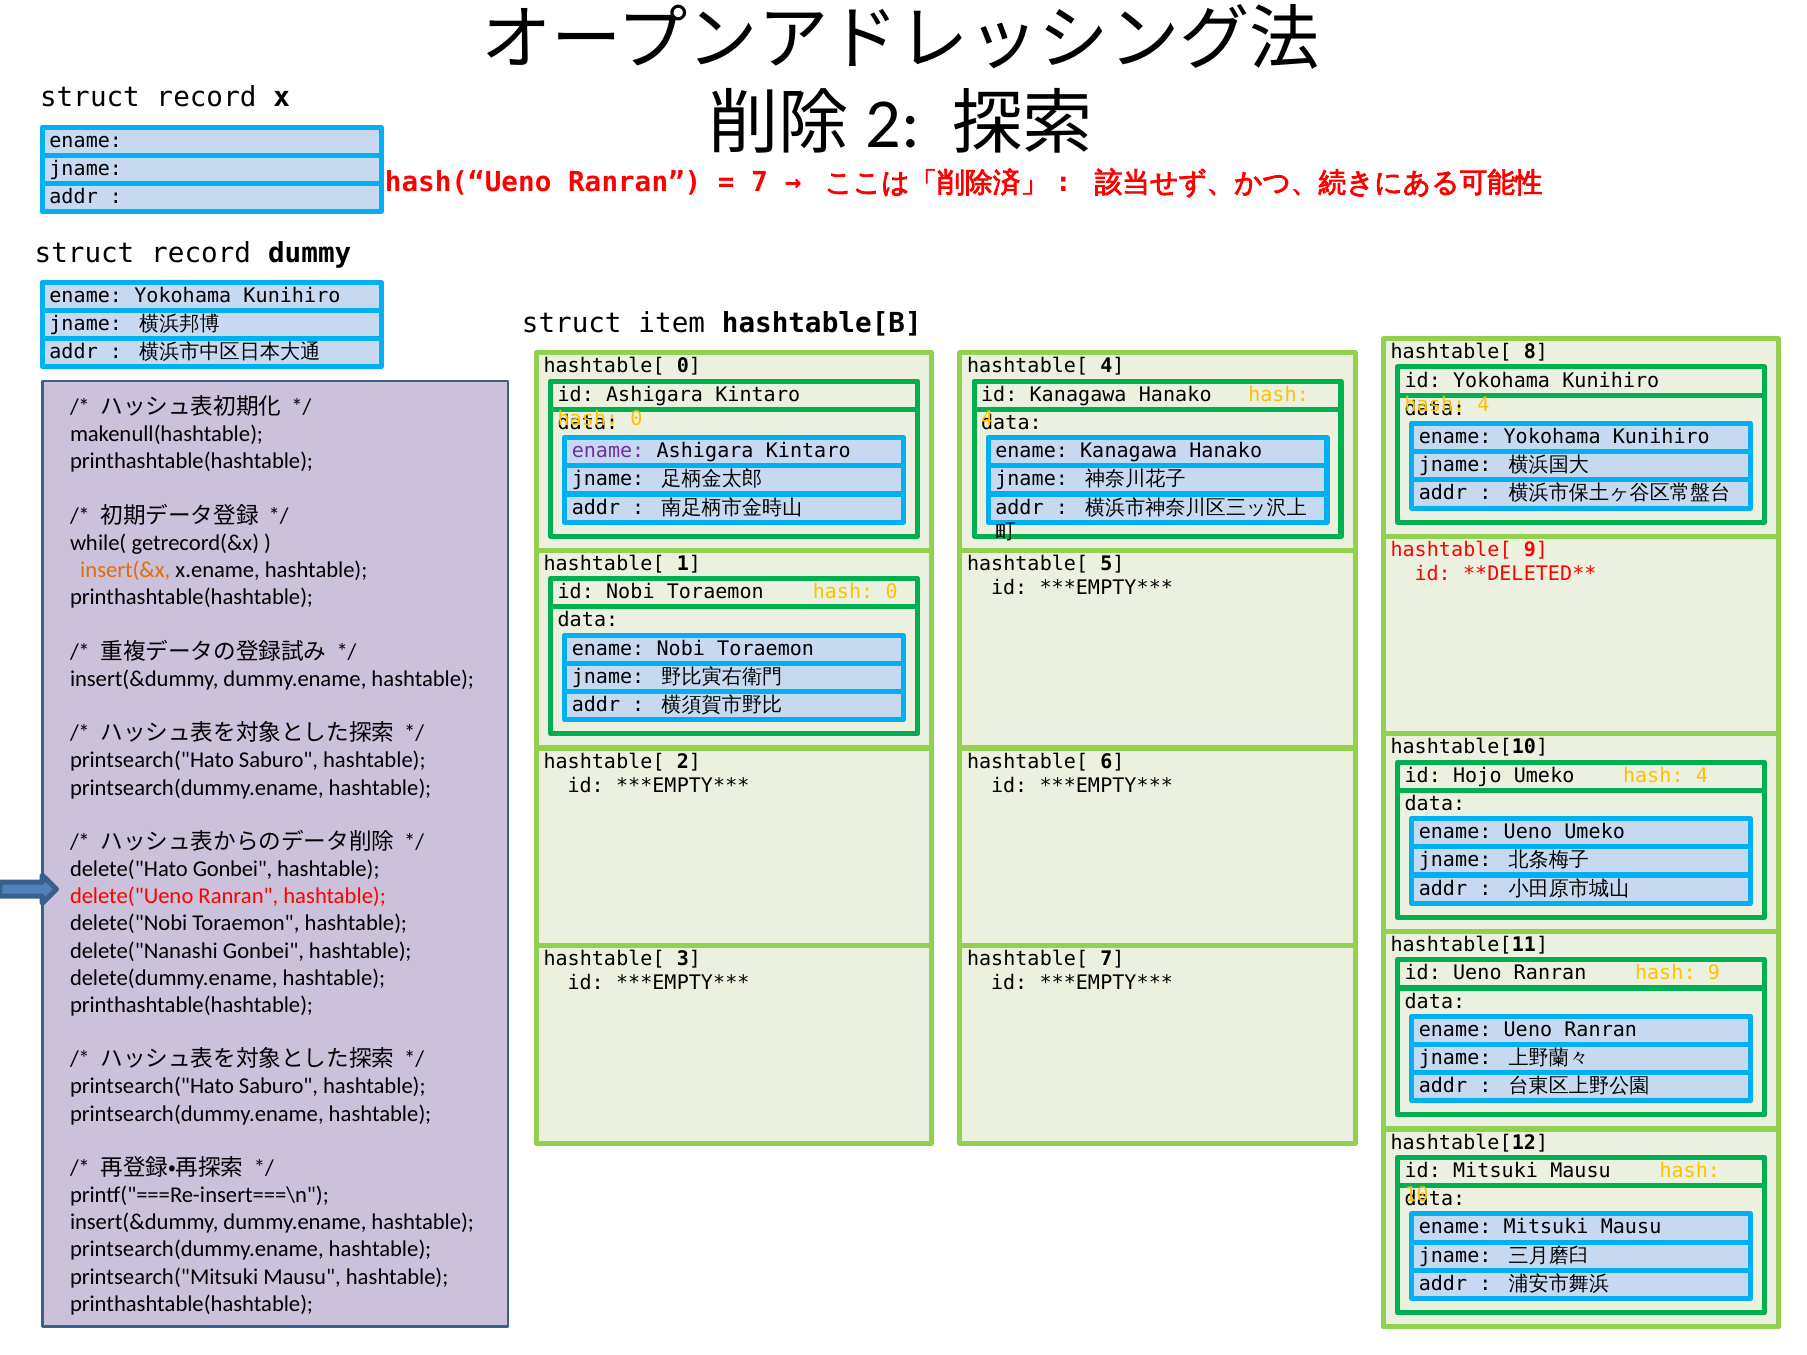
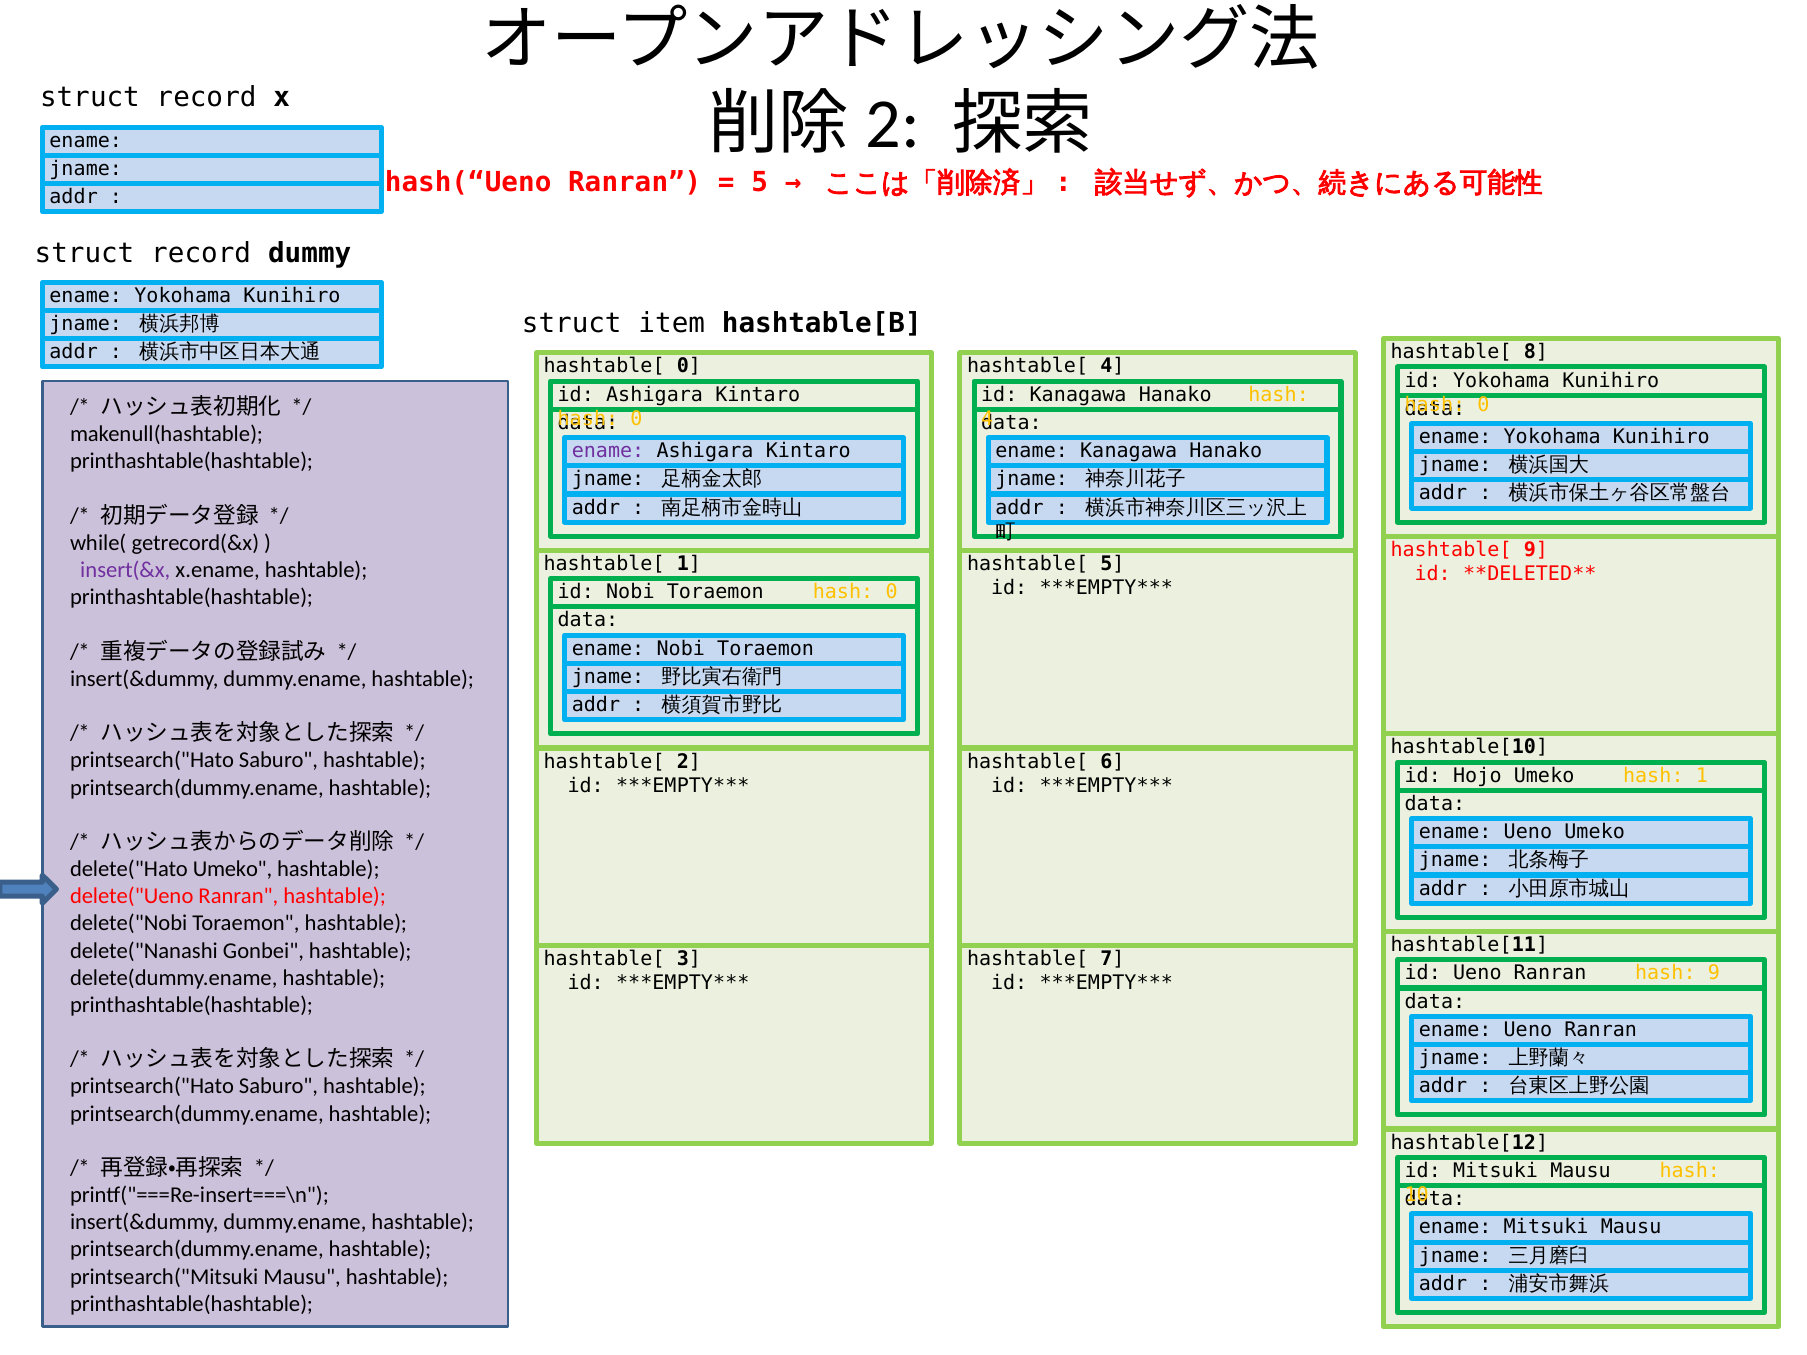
7 at (760, 183): 7 -> 5
4 at (1483, 405): 4 -> 0
insert(&x colour: orange -> purple
4 at (1702, 776): 4 -> 1
delete("Hato Gonbei: Gonbei -> Umeko
